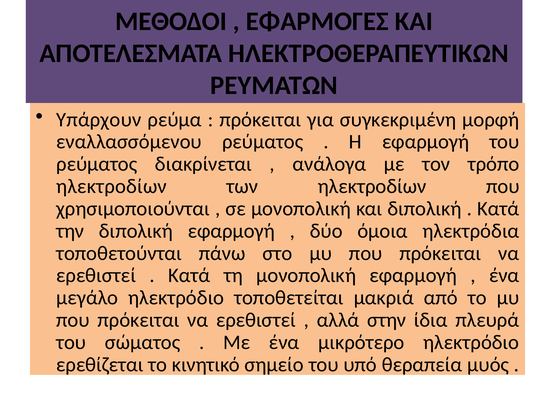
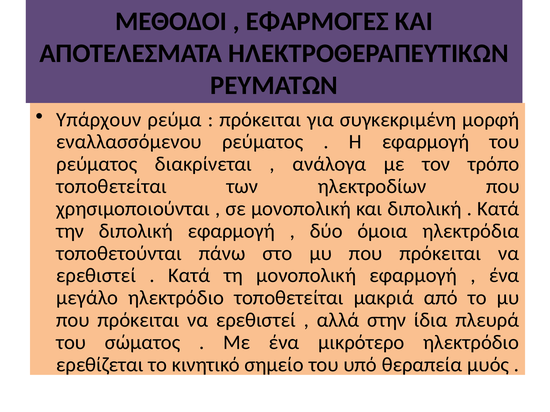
ηλεκτροδίων at (112, 187): ηλεκτροδίων -> τοποθετείται
